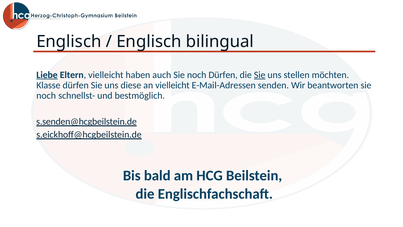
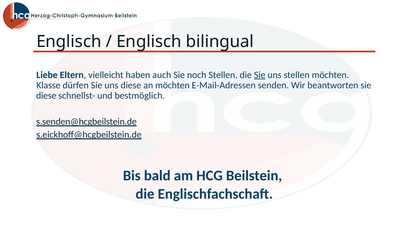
Liebe underline: present -> none
noch Dürfen: Dürfen -> Stellen
an vielleicht: vielleicht -> möchten
noch at (46, 96): noch -> diese
